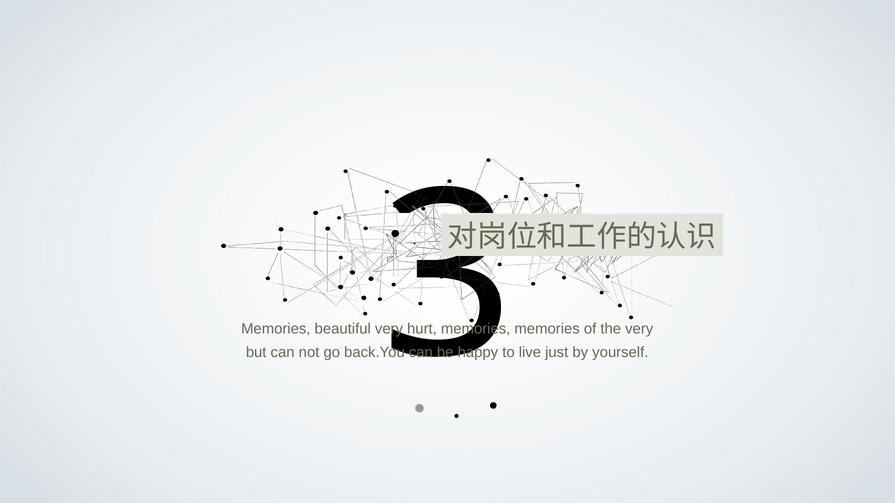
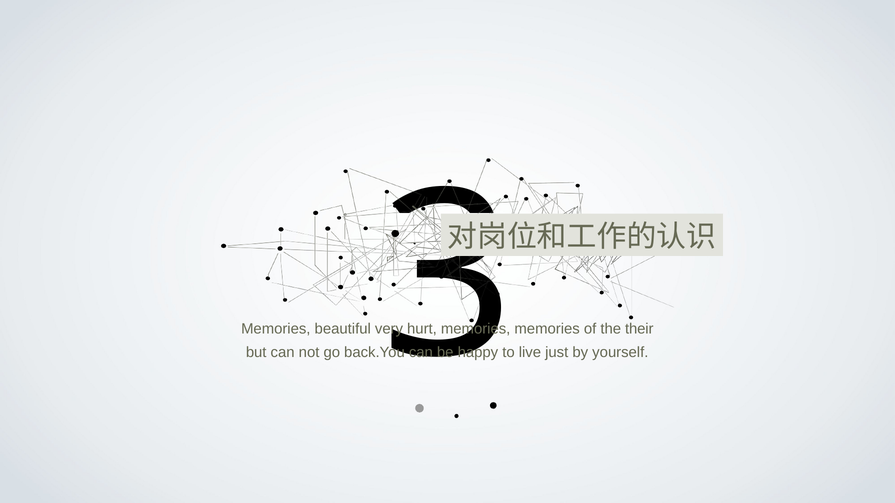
the very: very -> their
